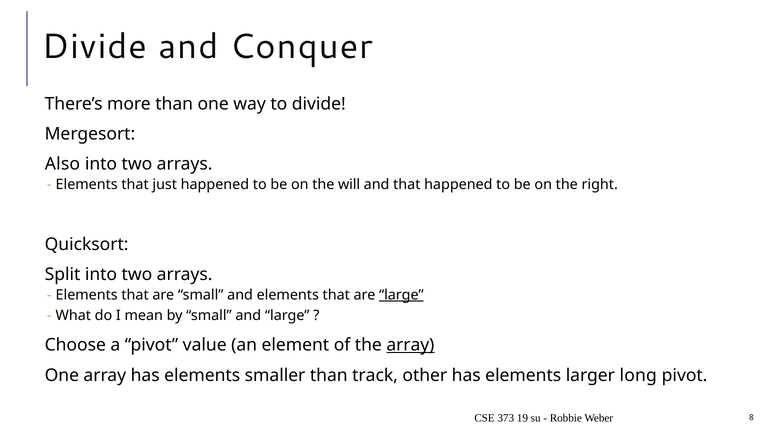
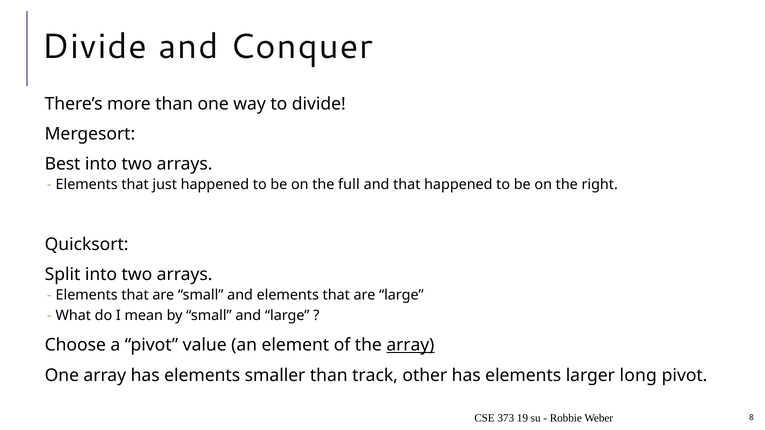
Also: Also -> Best
will: will -> full
large at (401, 295) underline: present -> none
